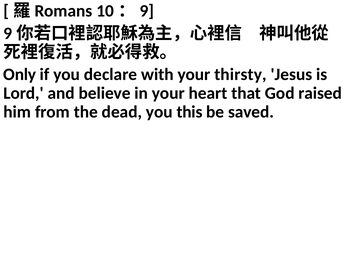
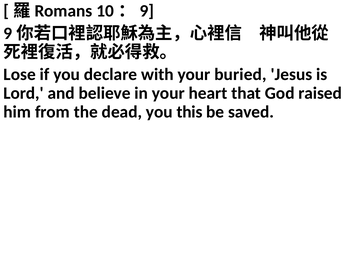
Only: Only -> Lose
thirsty: thirsty -> buried
